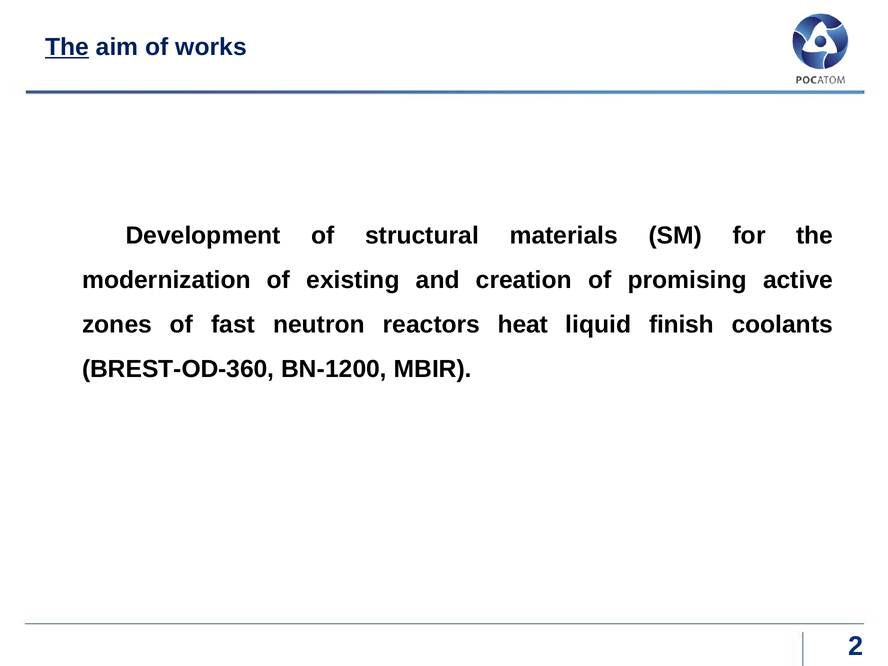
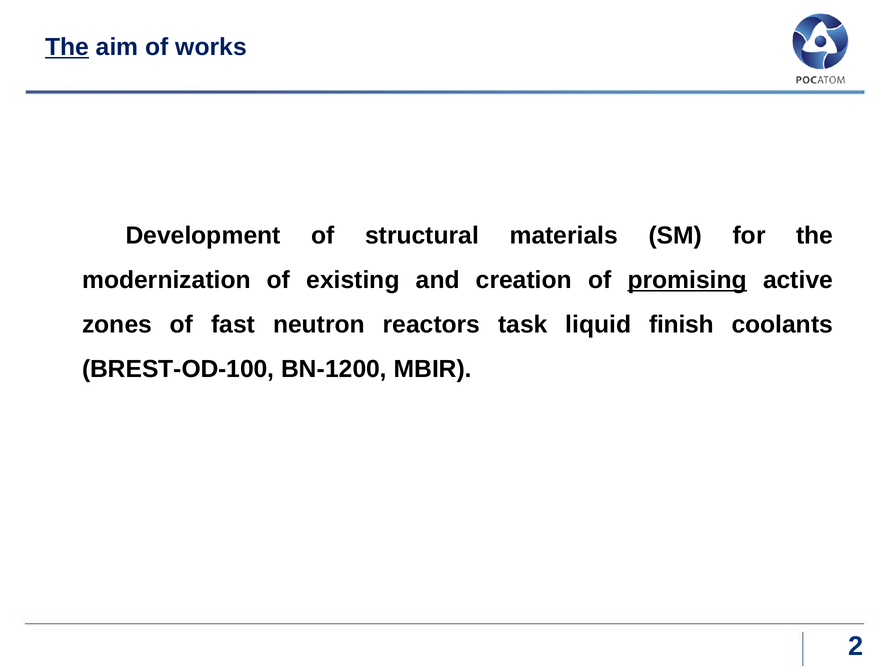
promising underline: none -> present
heat: heat -> task
BREST-OD-360: BREST-OD-360 -> BREST-OD-100
